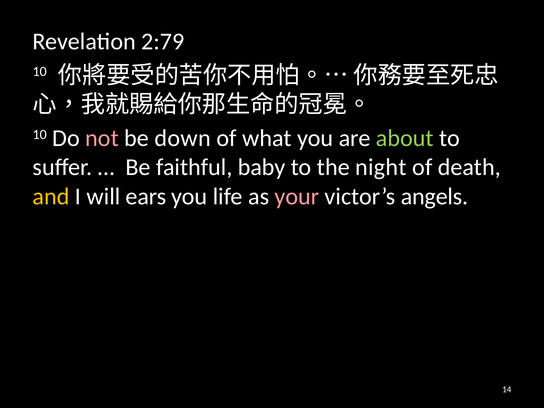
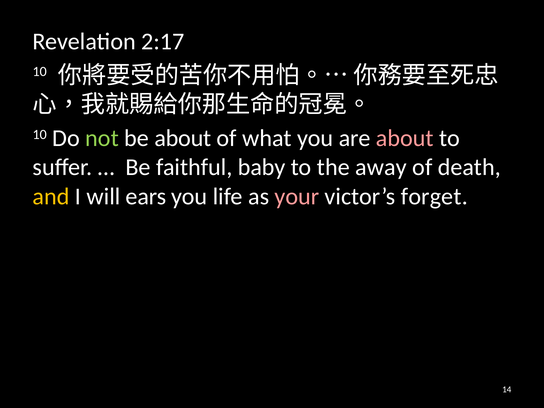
2:79: 2:79 -> 2:17
not colour: pink -> light green
be down: down -> about
about at (405, 138) colour: light green -> pink
night: night -> away
angels: angels -> forget
